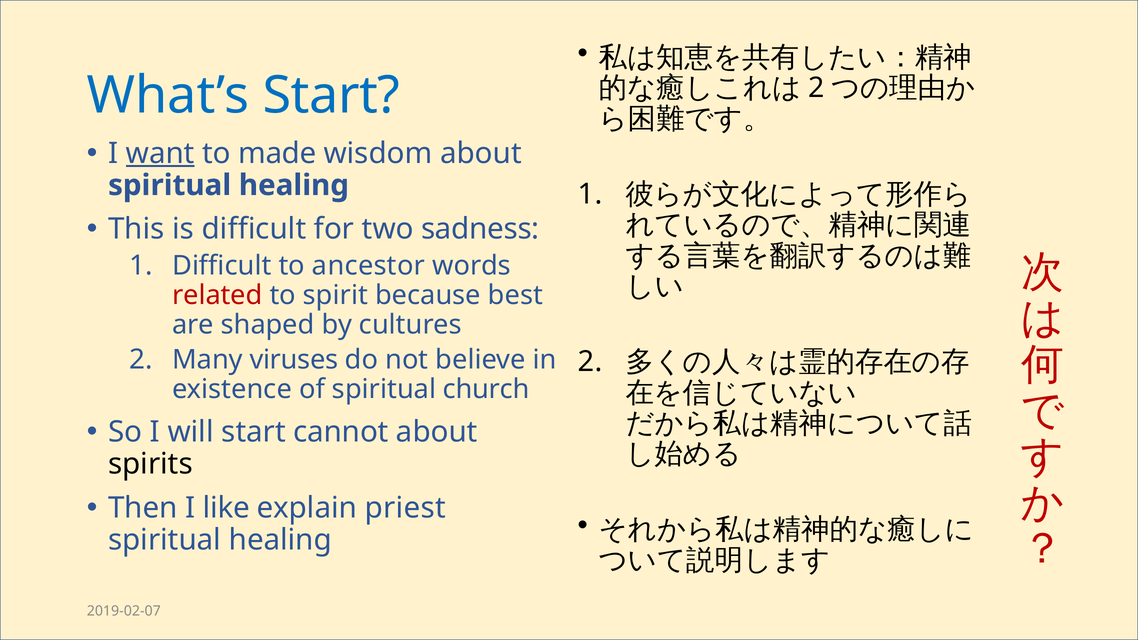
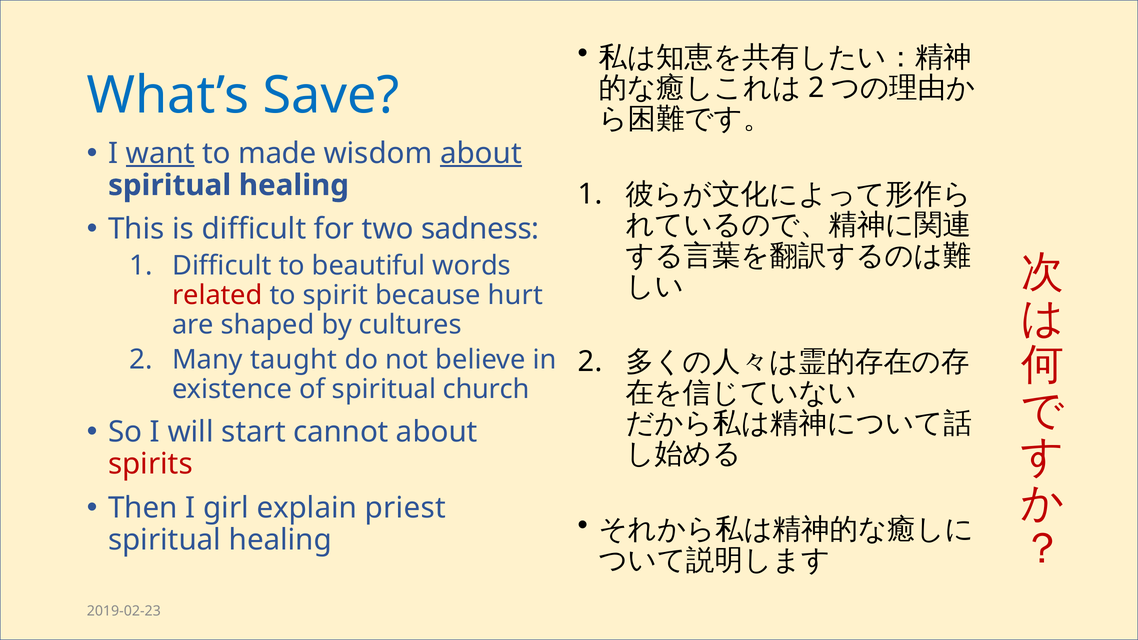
What’s Start: Start -> Save
about at (481, 153) underline: none -> present
ancestor: ancestor -> beautiful
best: best -> hurt
viruses: viruses -> taught
spirits colour: black -> red
like: like -> girl
2019-02-07: 2019-02-07 -> 2019-02-23
